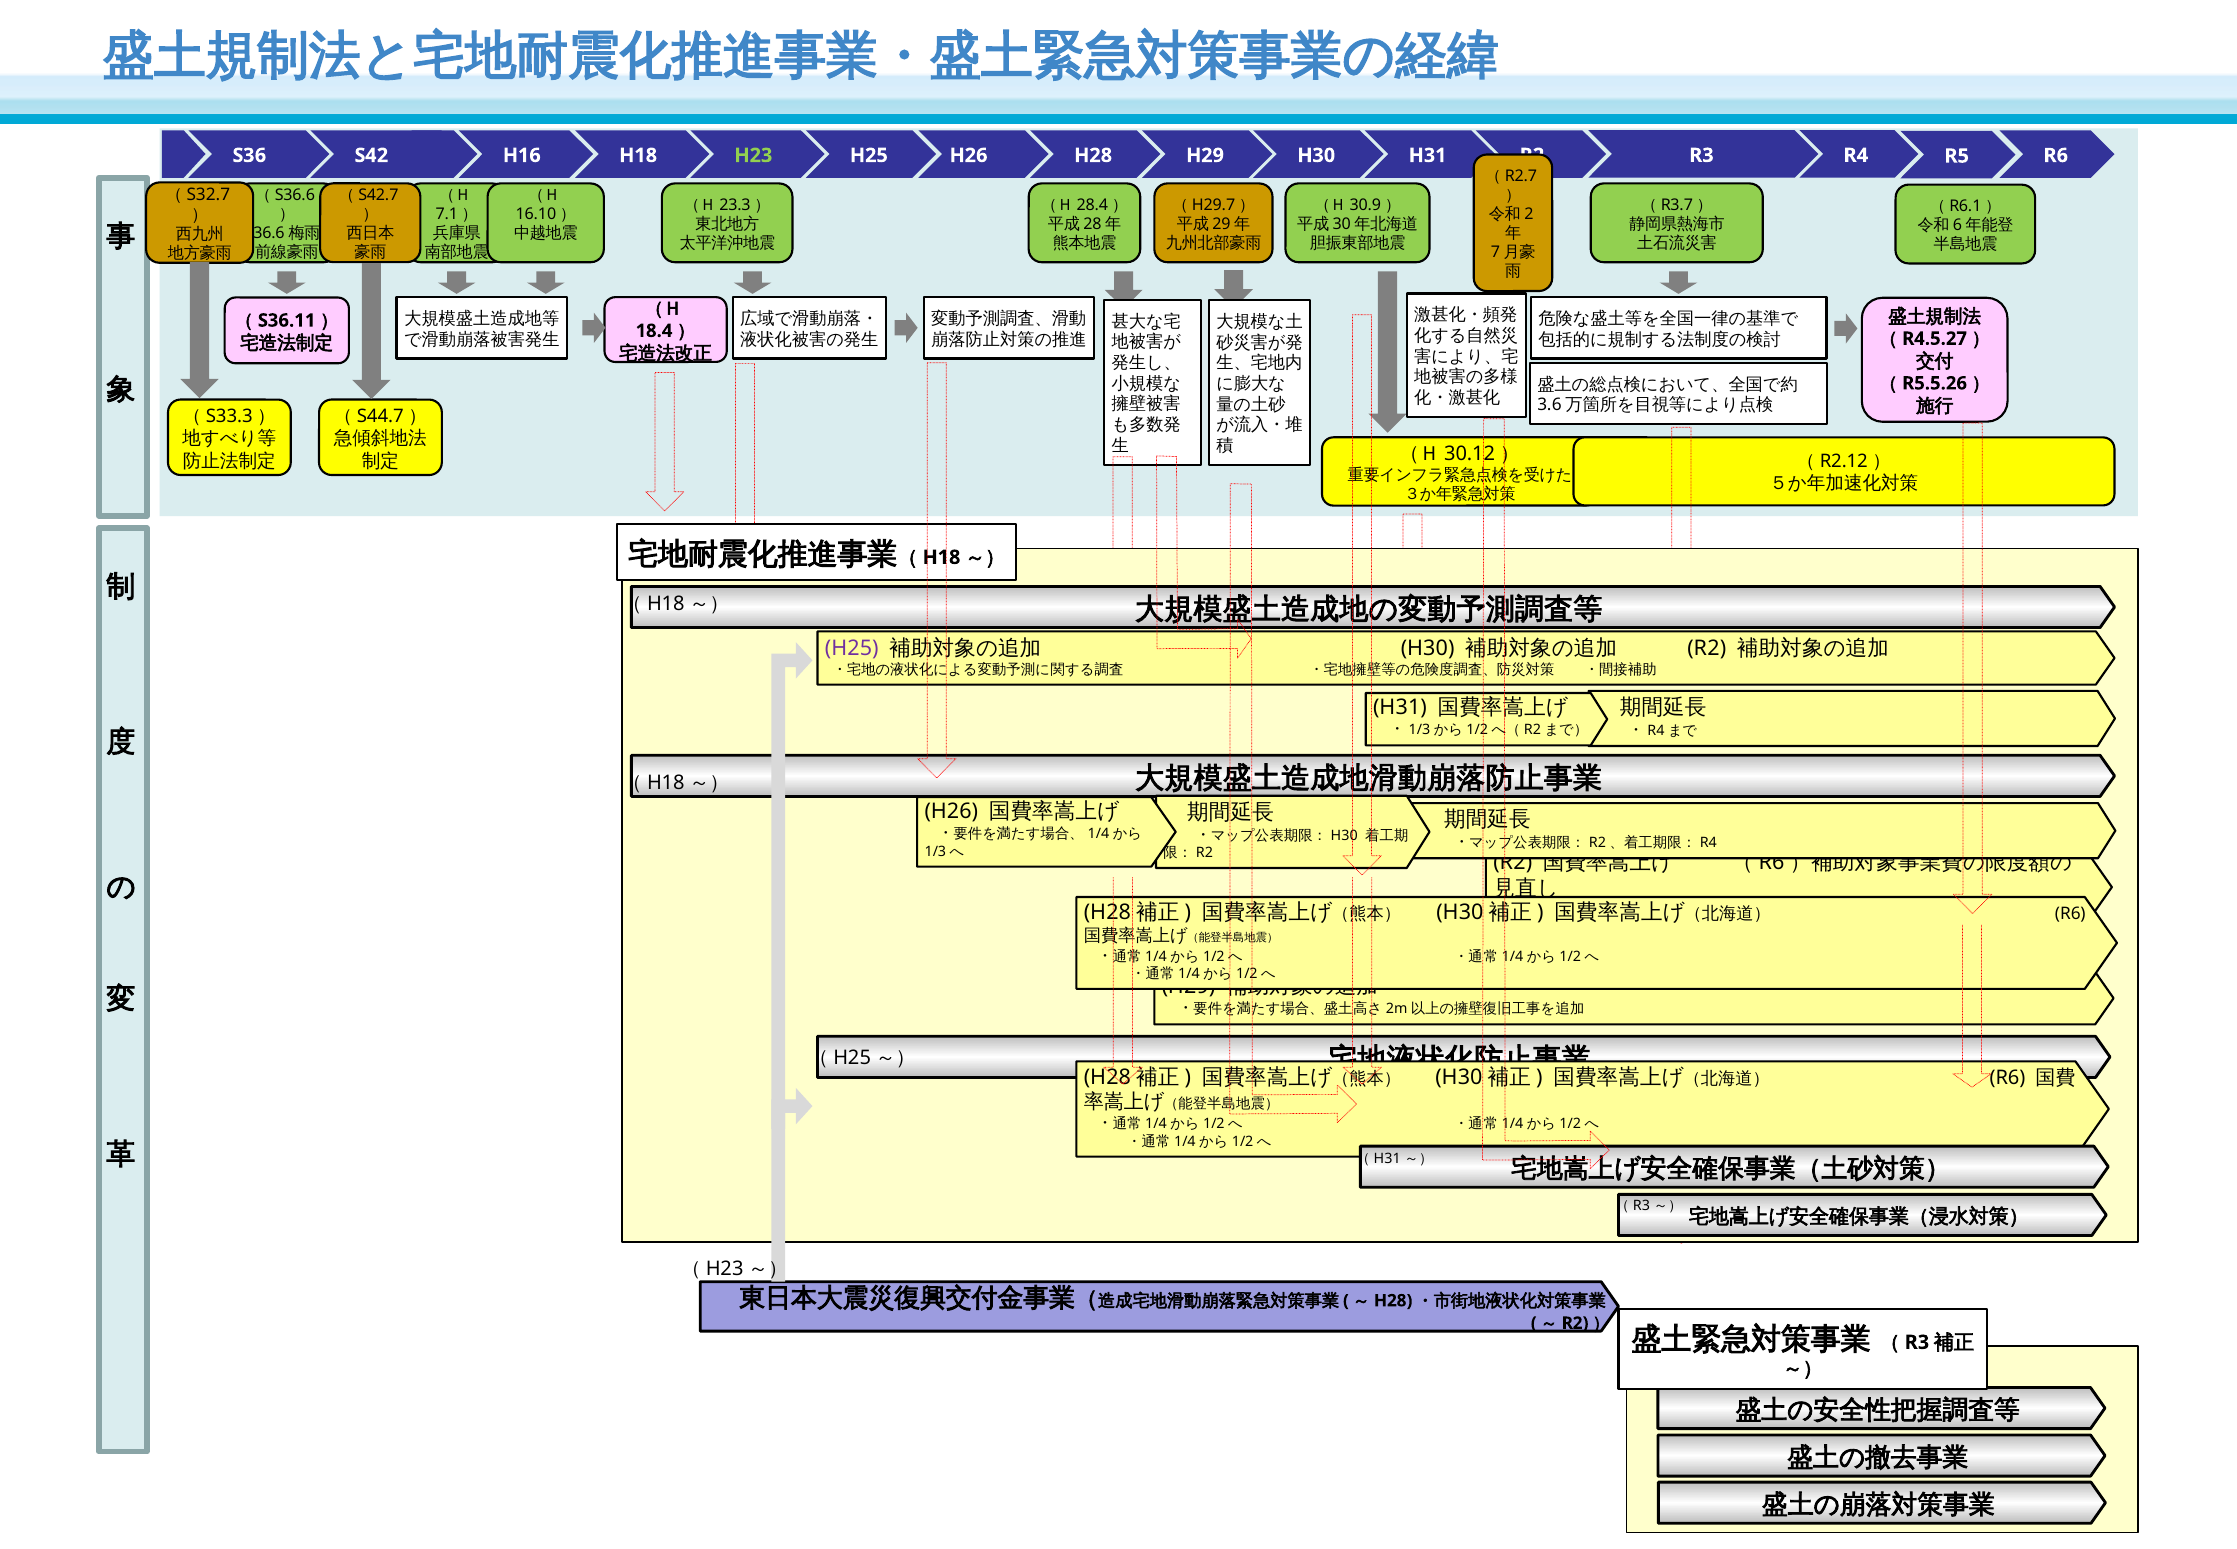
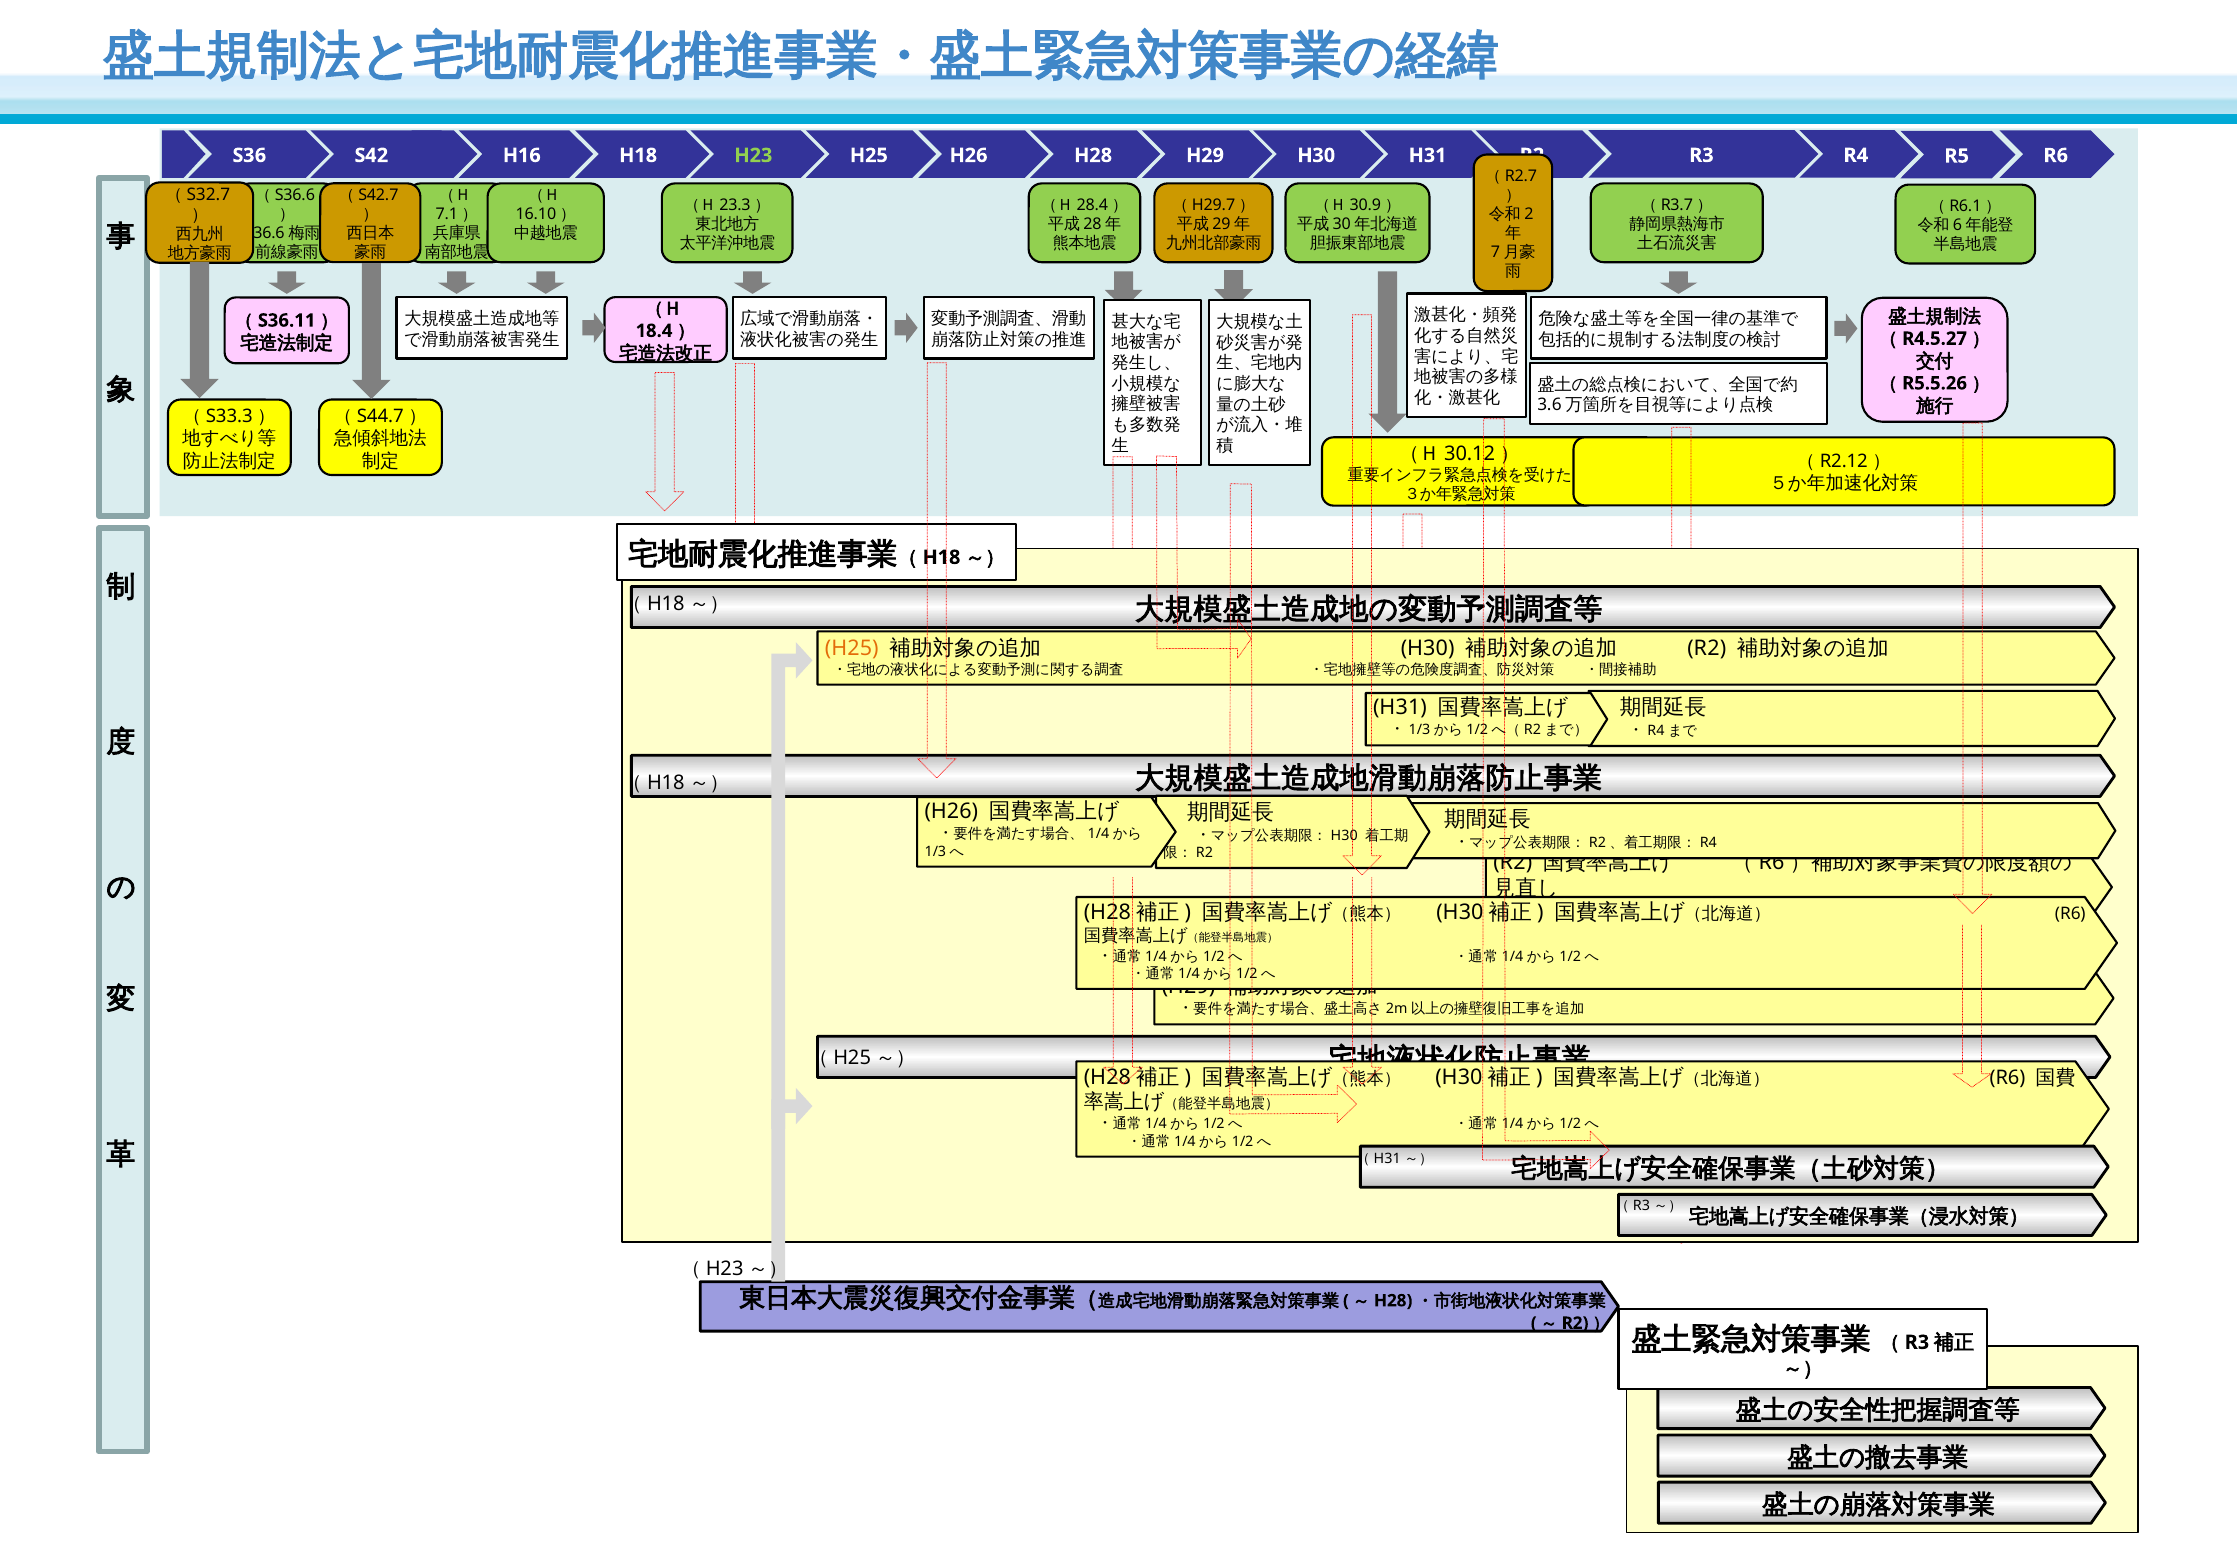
H25 at (852, 648) colour: purple -> orange
